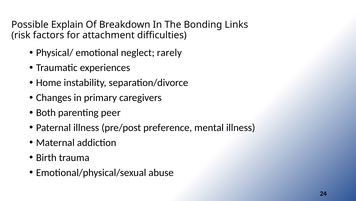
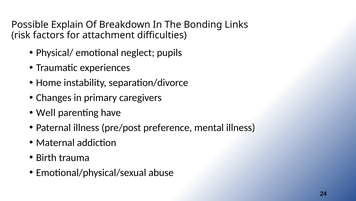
rarely: rarely -> pupils
Both: Both -> Well
peer: peer -> have
